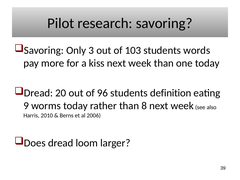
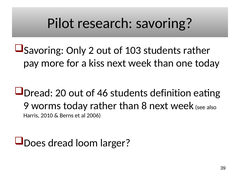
3: 3 -> 2
students words: words -> rather
96: 96 -> 46
